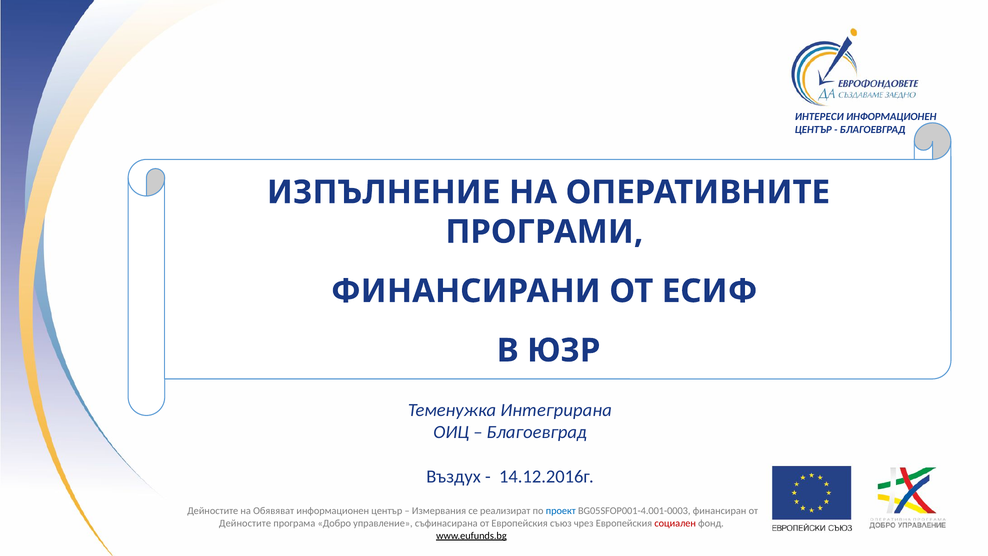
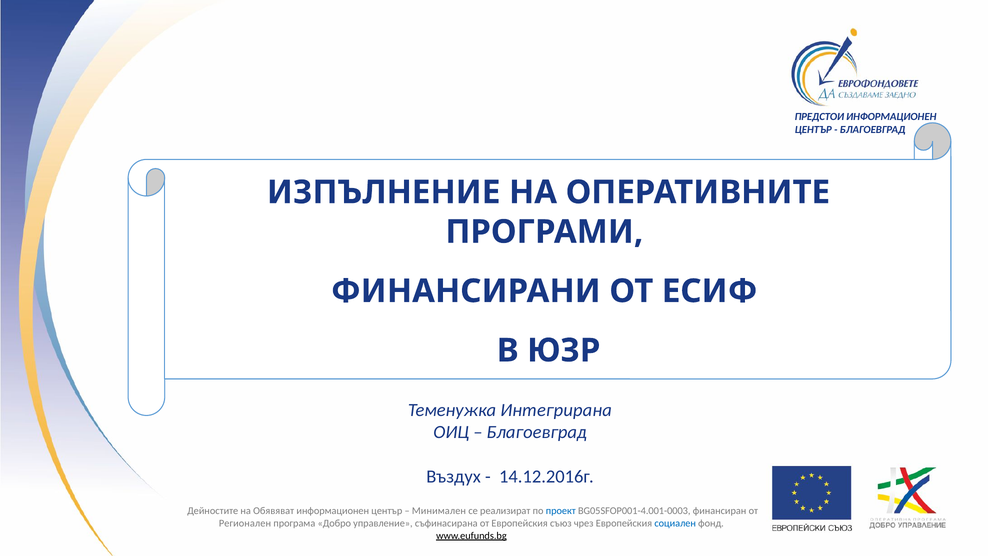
ИНТЕРЕСИ: ИНТЕРЕСИ -> ПРЕДСТОИ
Измервания: Измервания -> Минимален
Дейностите at (245, 523): Дейностите -> Регионален
социален colour: red -> blue
